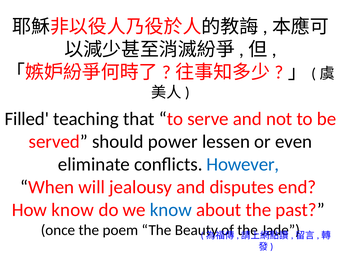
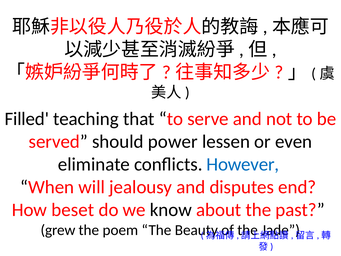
How know: know -> beset
know at (171, 210) colour: blue -> black
once: once -> grew
